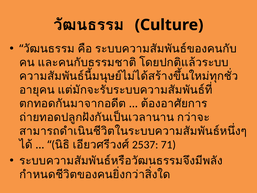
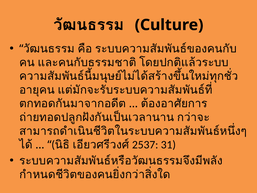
71: 71 -> 31
